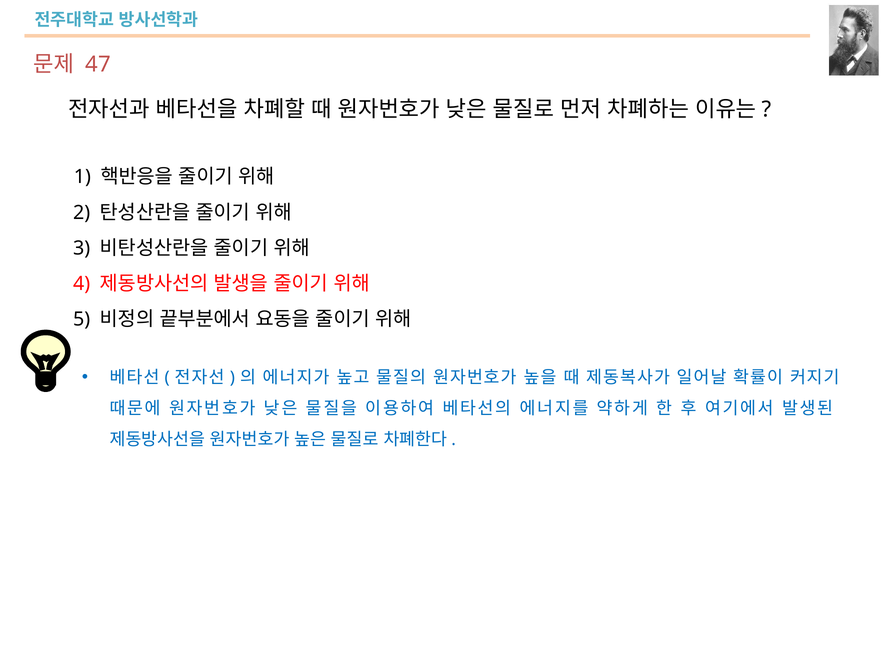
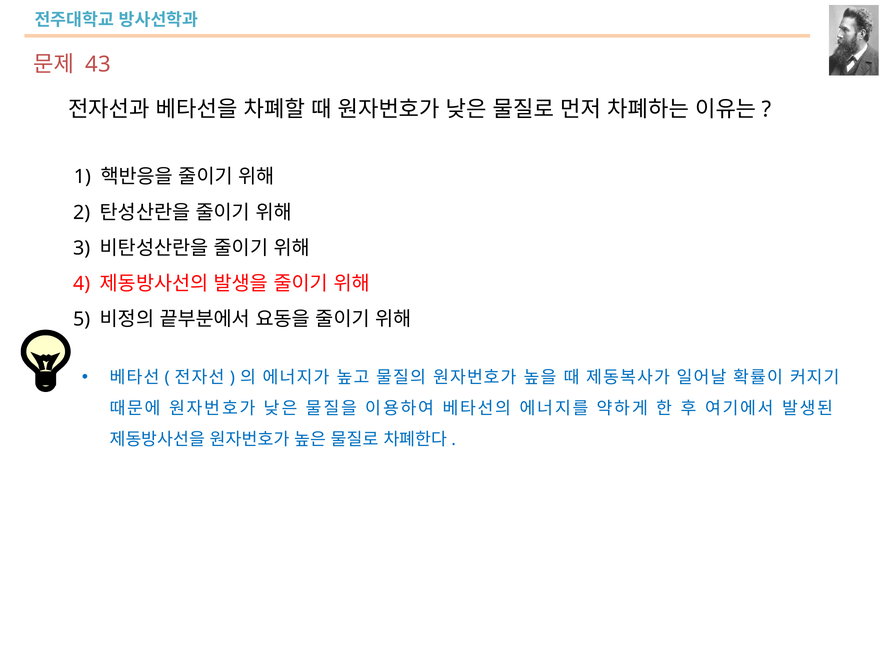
47: 47 -> 43
